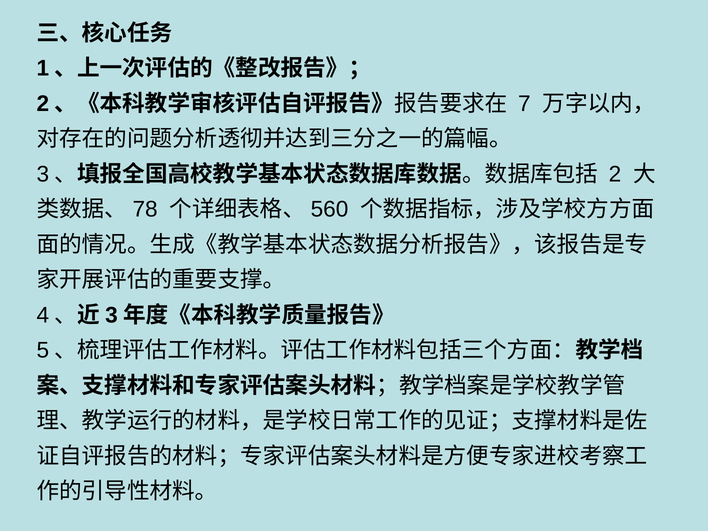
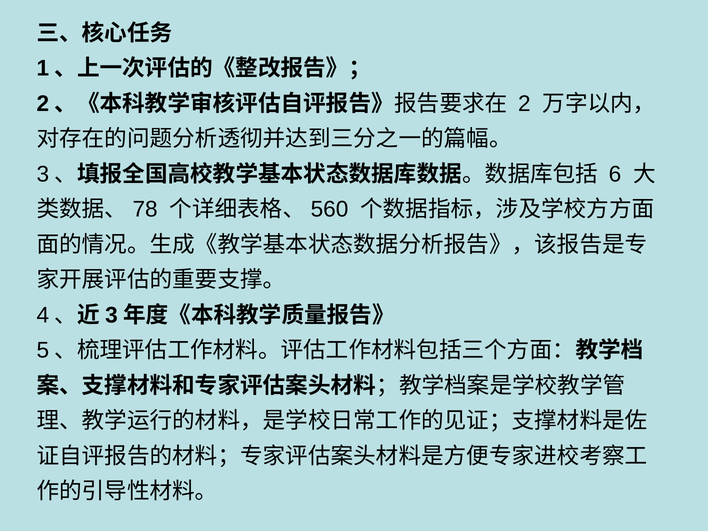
7: 7 -> 2
2: 2 -> 6
